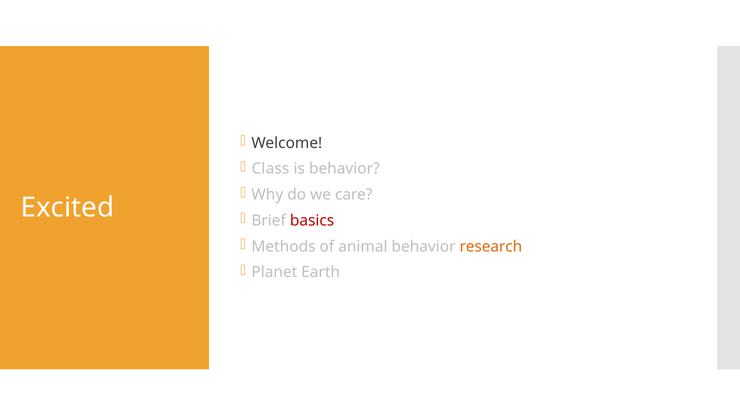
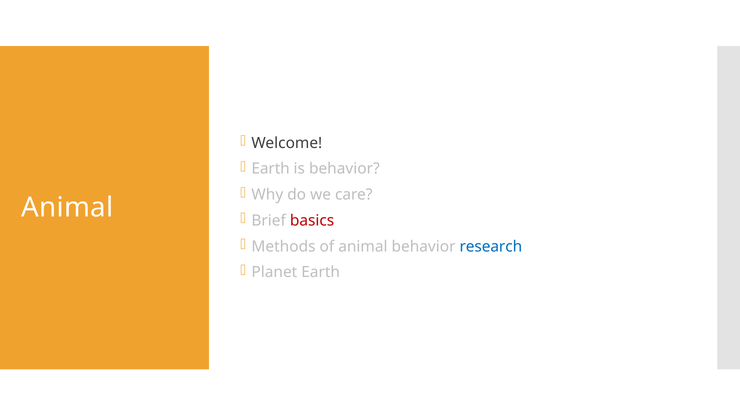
Class at (270, 169): Class -> Earth
Excited at (68, 208): Excited -> Animal
research colour: orange -> blue
